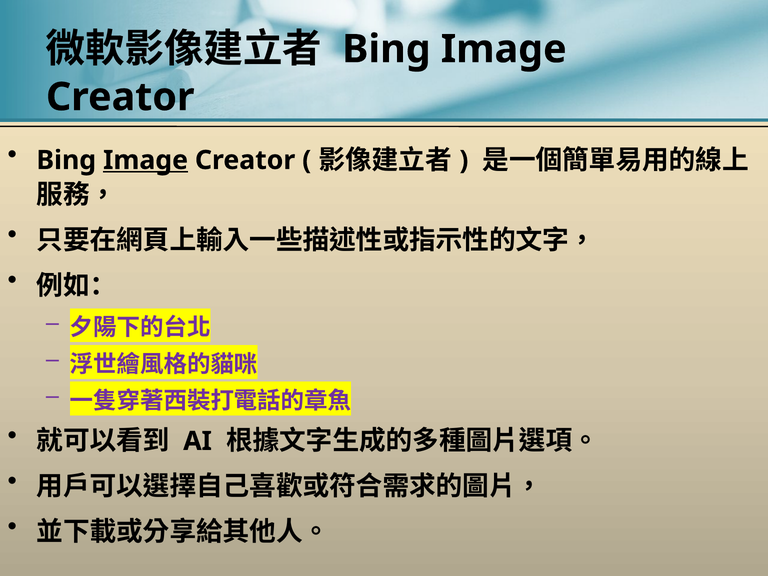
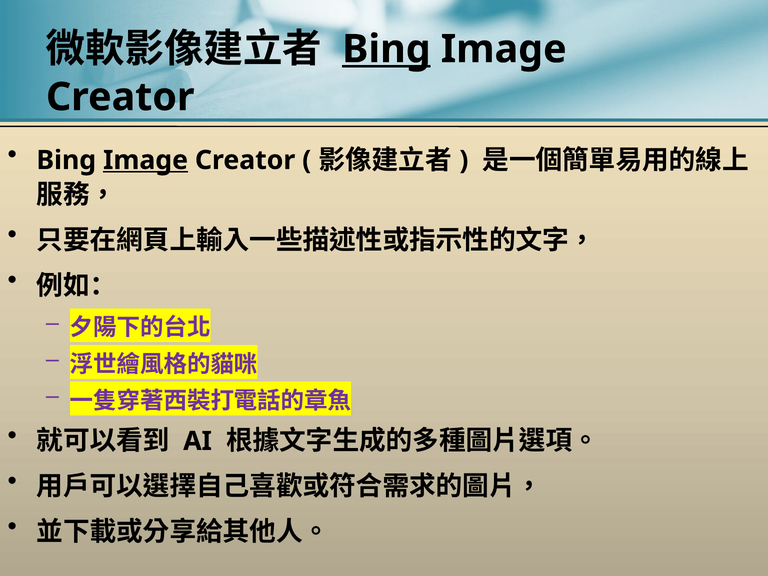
Bing at (386, 49) underline: none -> present
